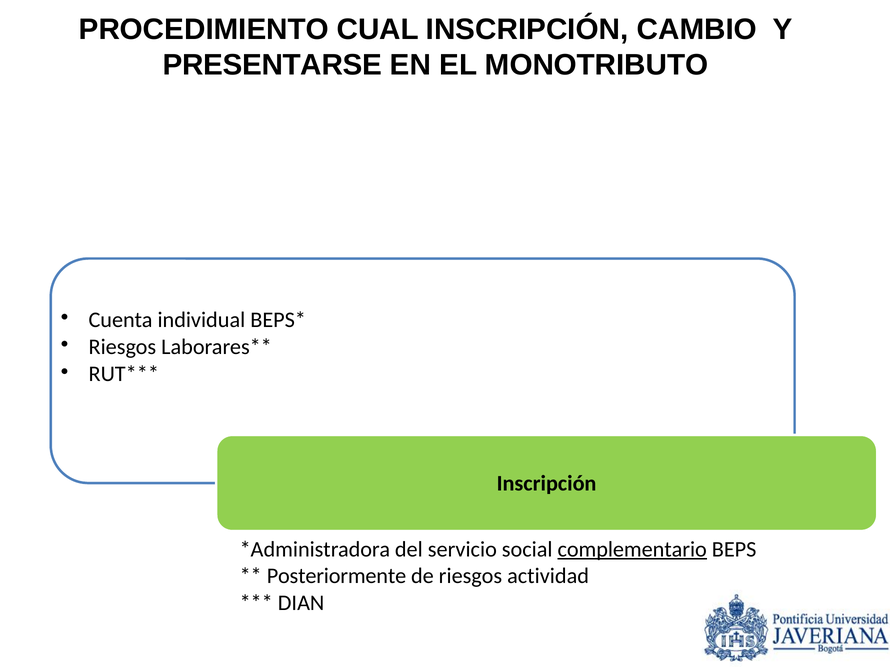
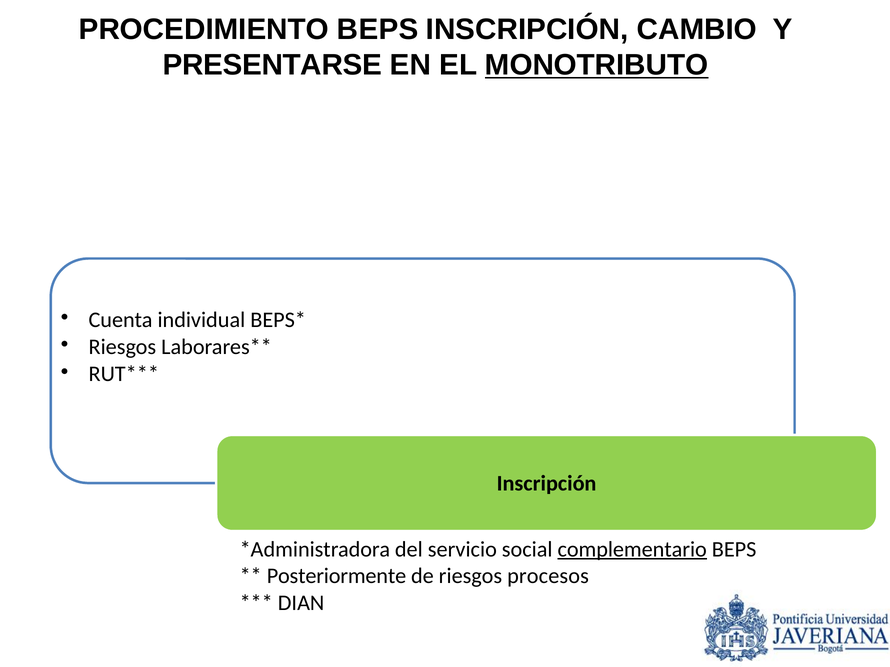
PROCEDIMIENTO CUAL: CUAL -> BEPS
MONOTRIBUTO underline: none -> present
actividad: actividad -> procesos
